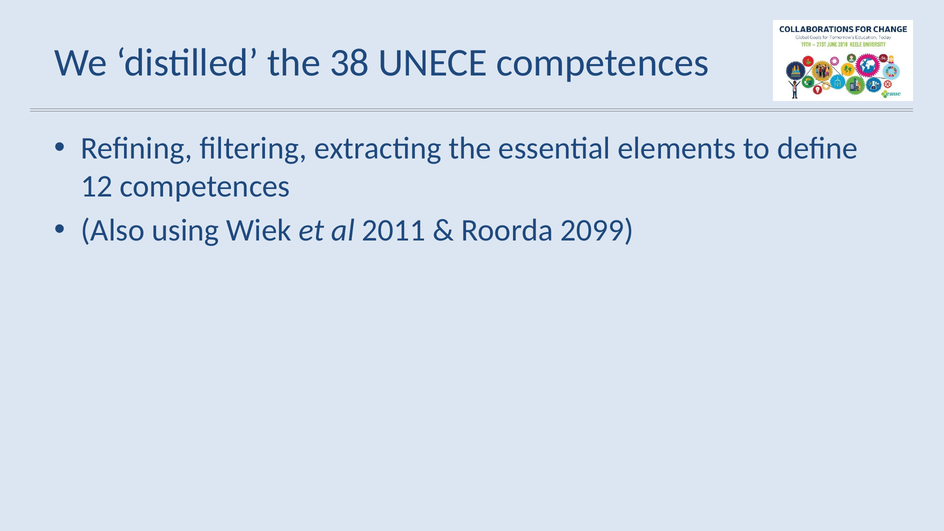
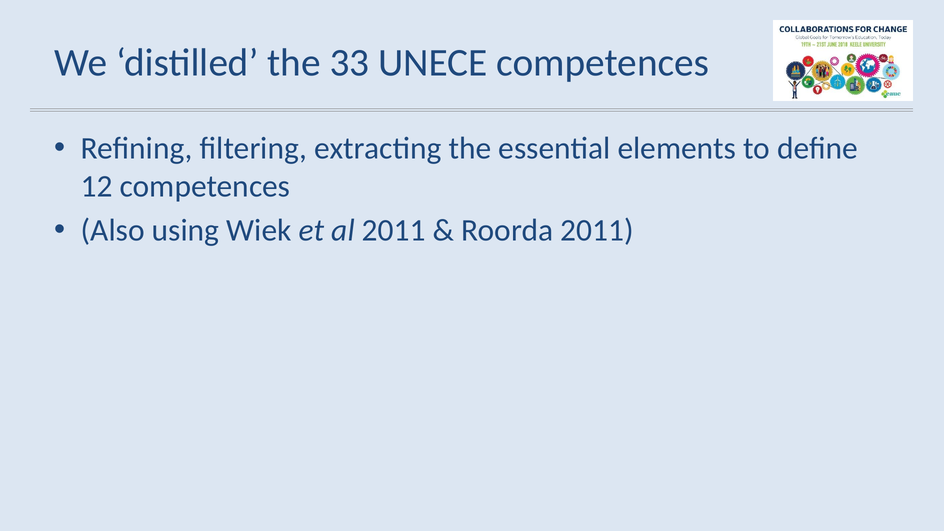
38: 38 -> 33
Roorda 2099: 2099 -> 2011
